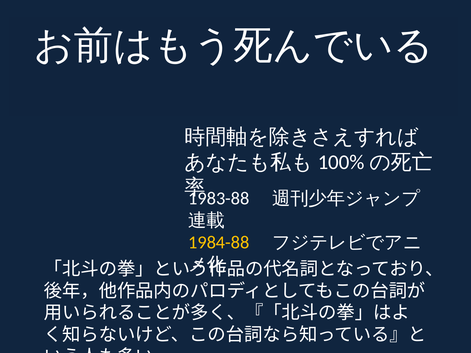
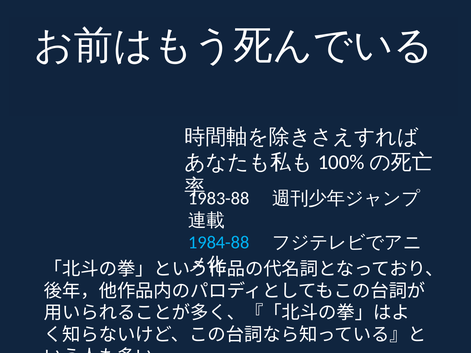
1984-88 colour: yellow -> light blue
